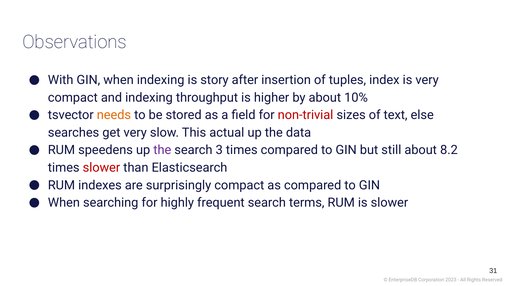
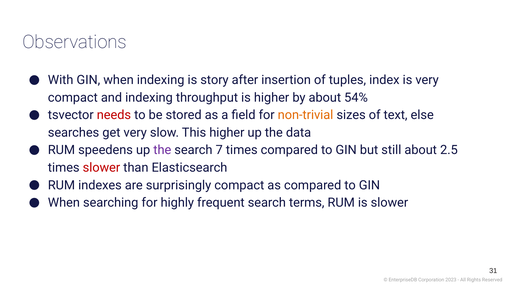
10%: 10% -> 54%
needs colour: orange -> red
non-trivial colour: red -> orange
This actual: actual -> higher
3: 3 -> 7
8.2: 8.2 -> 2.5
